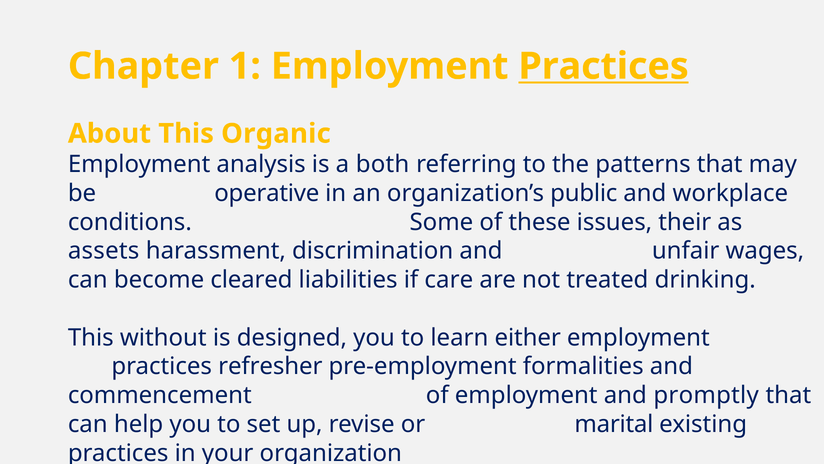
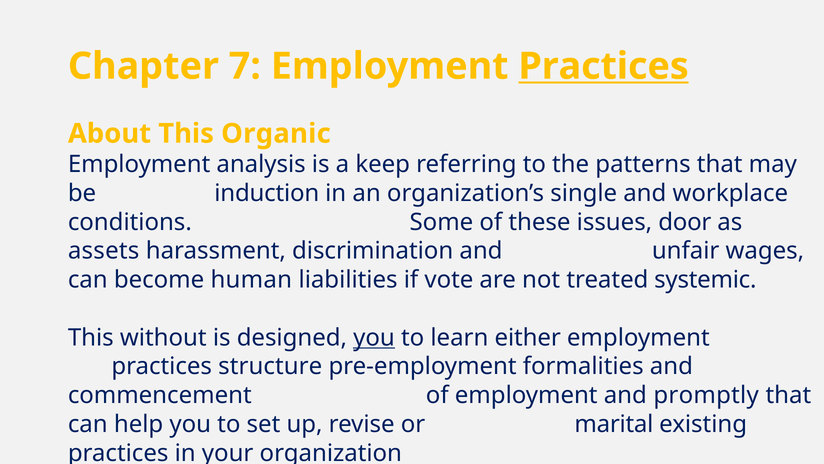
1: 1 -> 7
both: both -> keep
operative: operative -> induction
public: public -> single
their: their -> door
cleared: cleared -> human
care: care -> vote
drinking: drinking -> systemic
you at (374, 337) underline: none -> present
refresher: refresher -> structure
